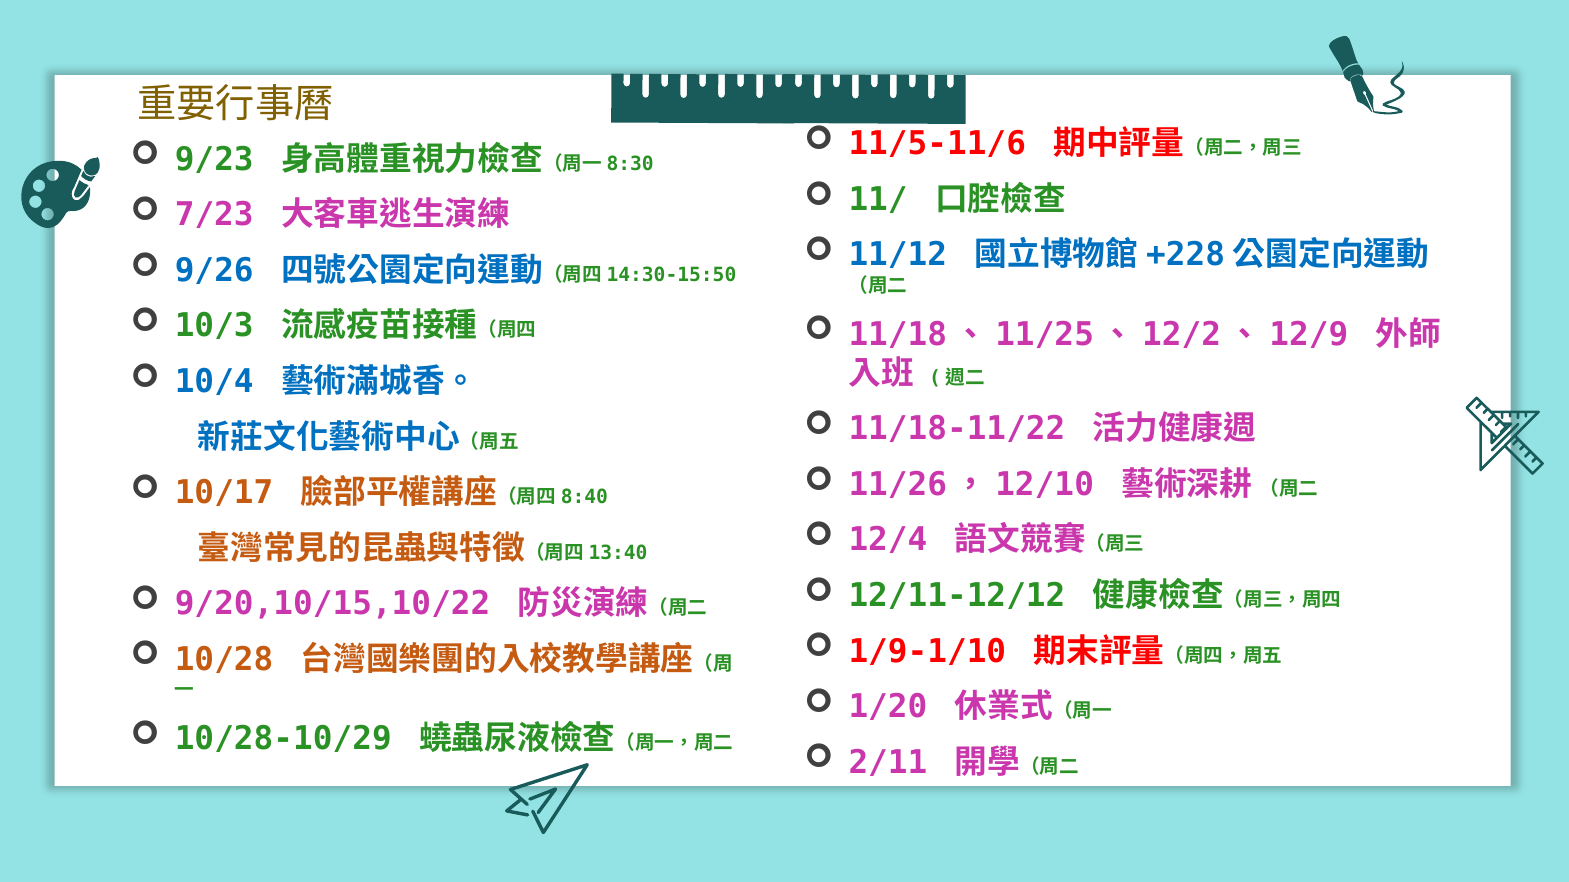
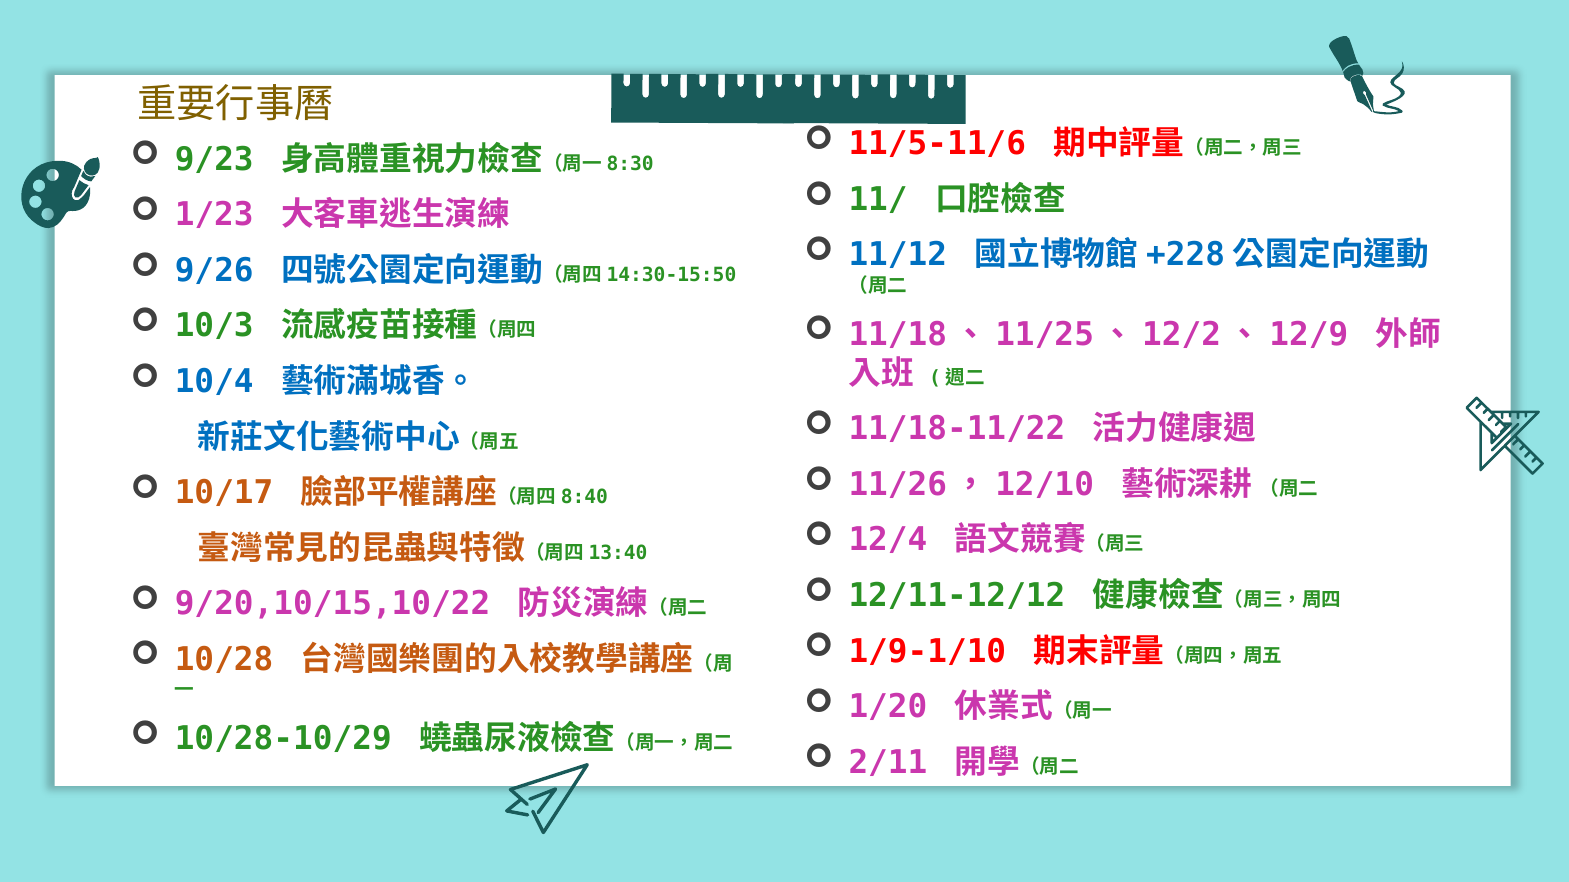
7/23: 7/23 -> 1/23
